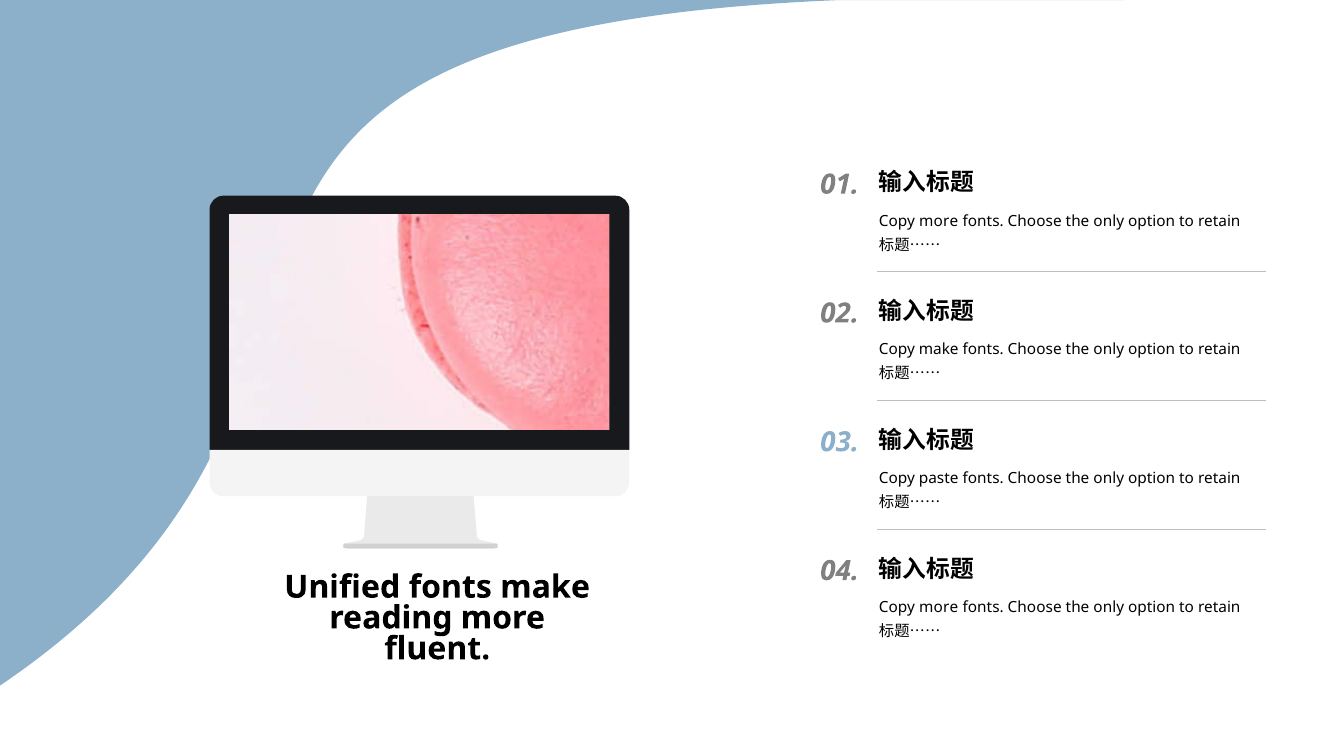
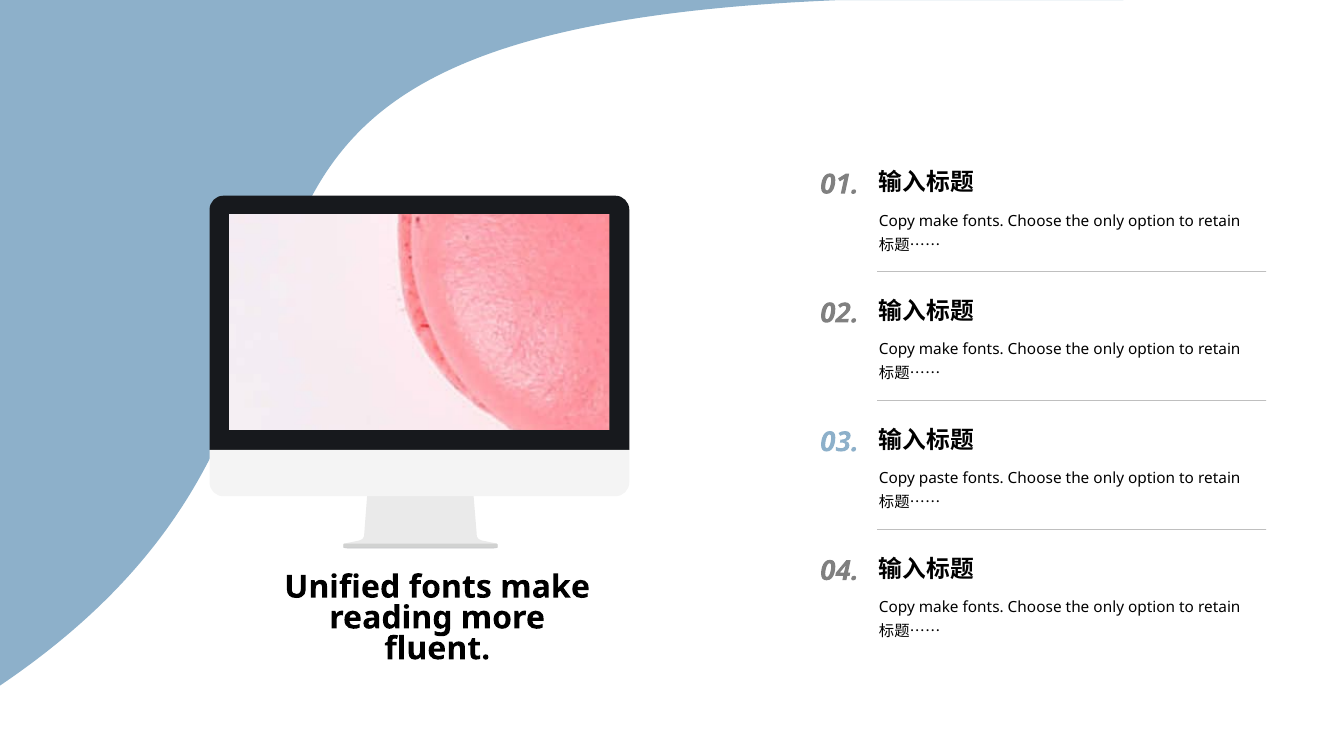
more at (939, 221): more -> make
more at (939, 607): more -> make
